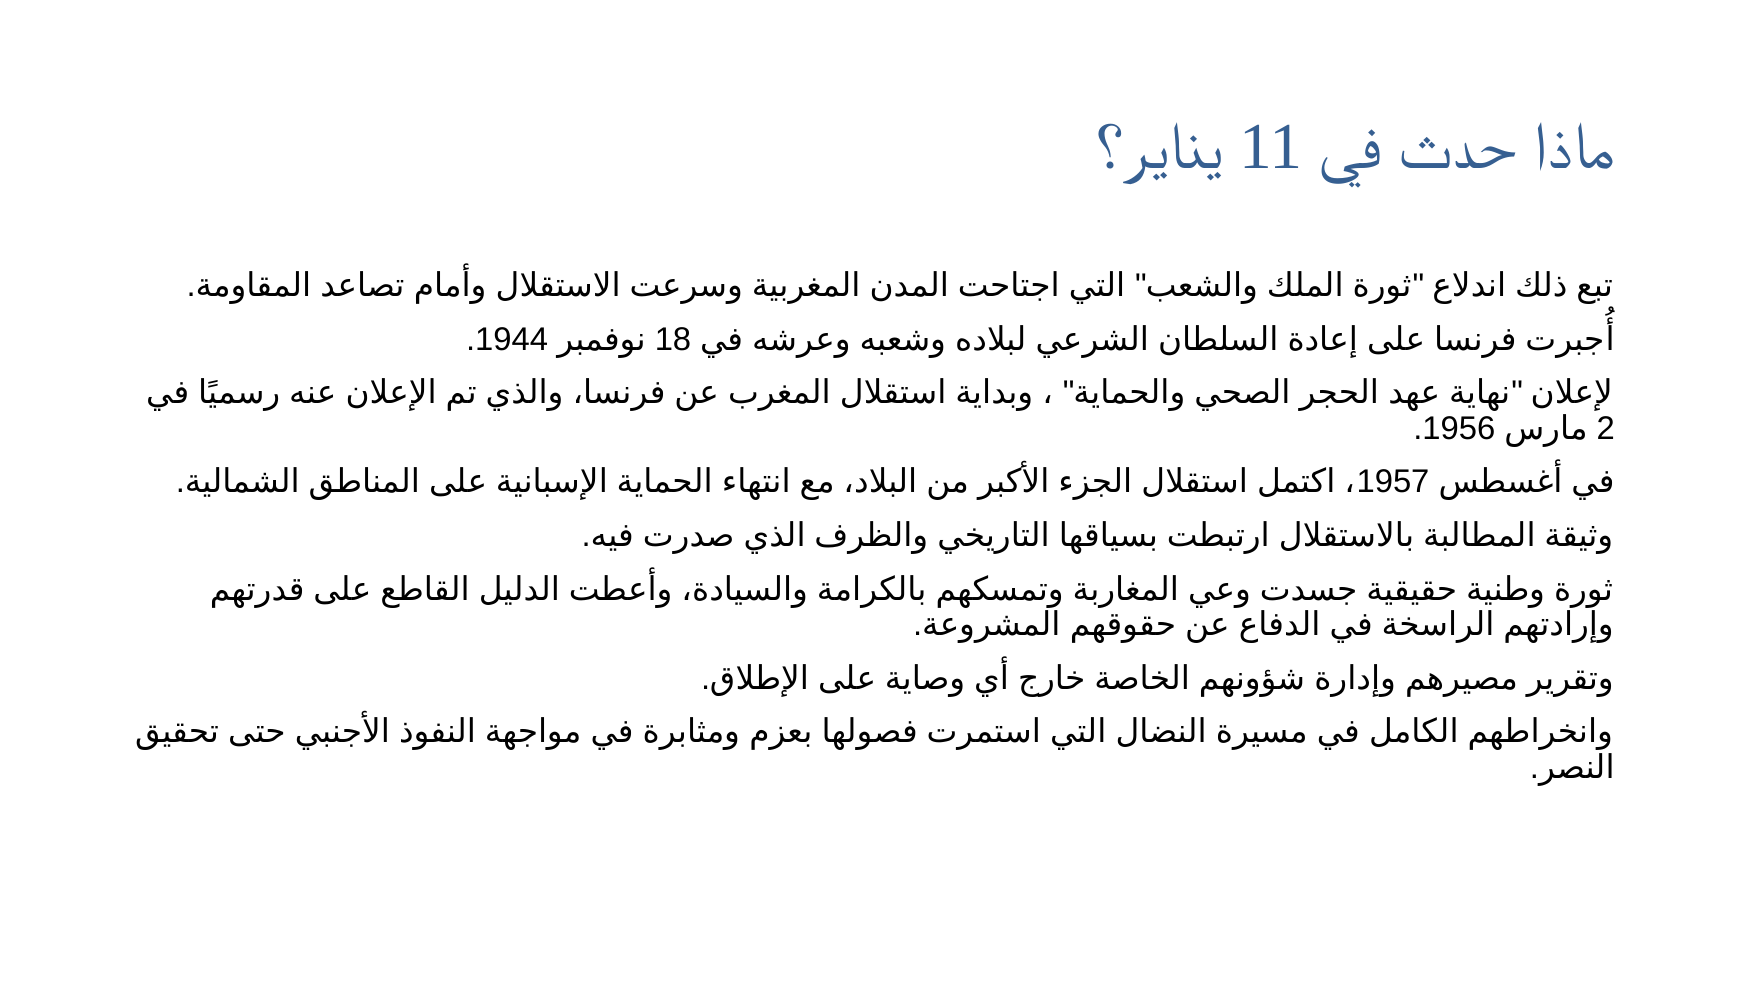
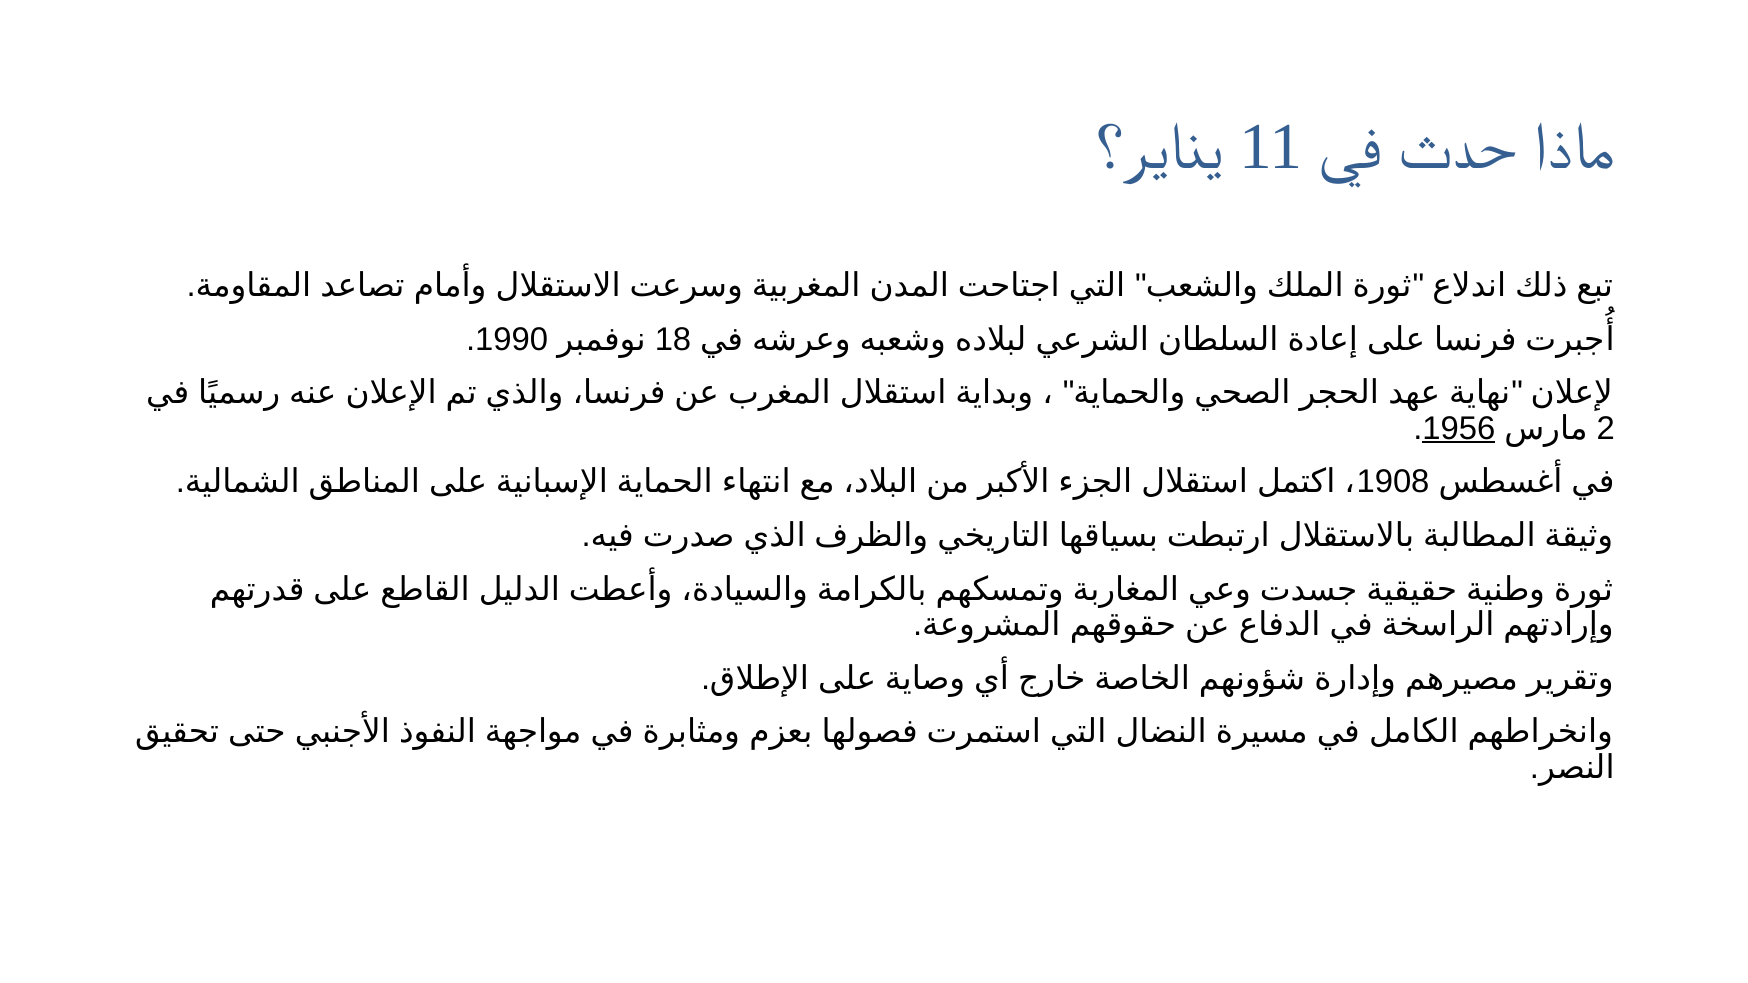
1944: 1944 -> 1990
1956 underline: none -> present
1957: 1957 -> 1908
